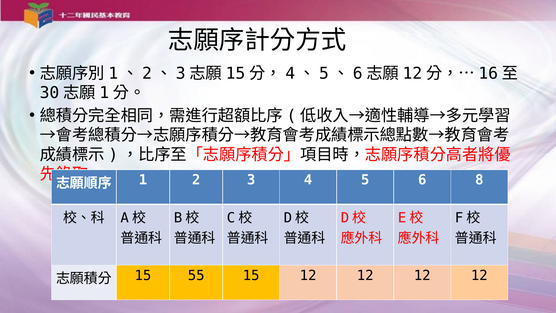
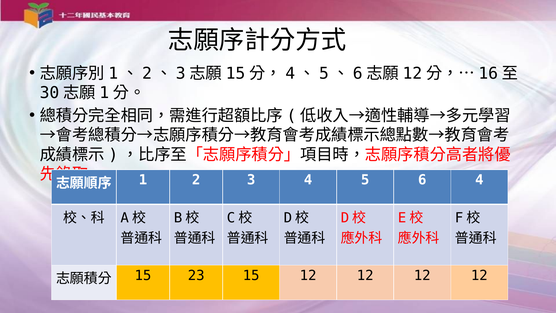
6 8: 8 -> 4
55: 55 -> 23
